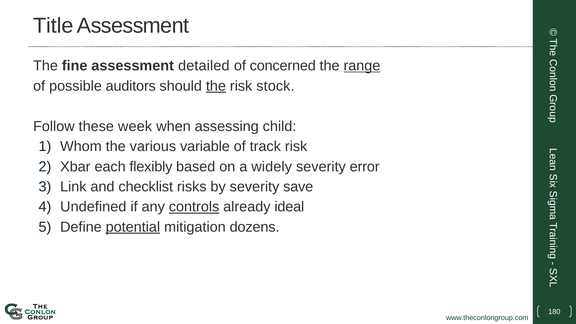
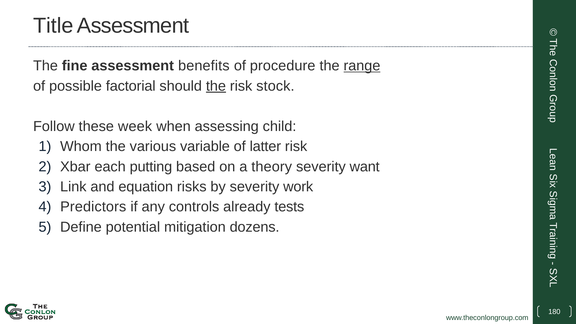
detailed: detailed -> benefits
concerned: concerned -> procedure
auditors: auditors -> factorial
track: track -> latter
flexibly: flexibly -> putting
widely: widely -> theory
error: error -> want
checklist: checklist -> equation
save: save -> work
Undefined: Undefined -> Predictors
controls underline: present -> none
ideal: ideal -> tests
potential underline: present -> none
